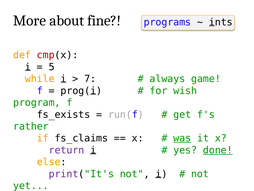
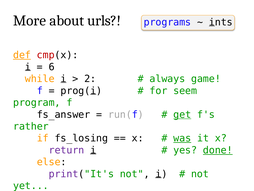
fine: fine -> urls
def underline: none -> present
5: 5 -> 6
7: 7 -> 2
wish: wish -> seem
fs_exists: fs_exists -> fs_answer
get underline: none -> present
fs_claims: fs_claims -> fs_losing
